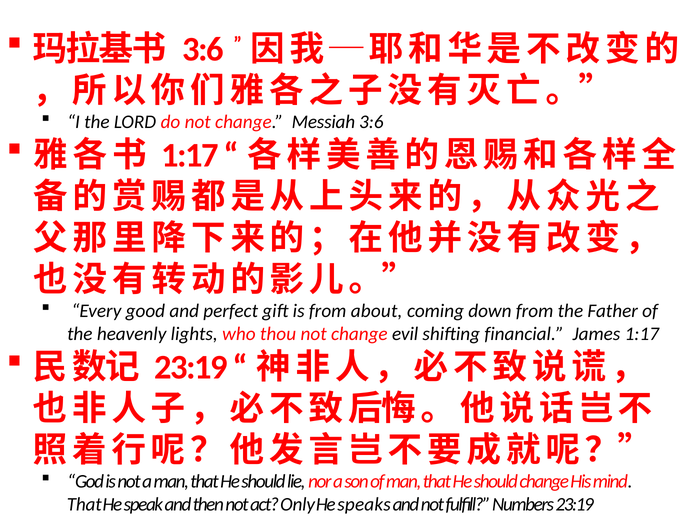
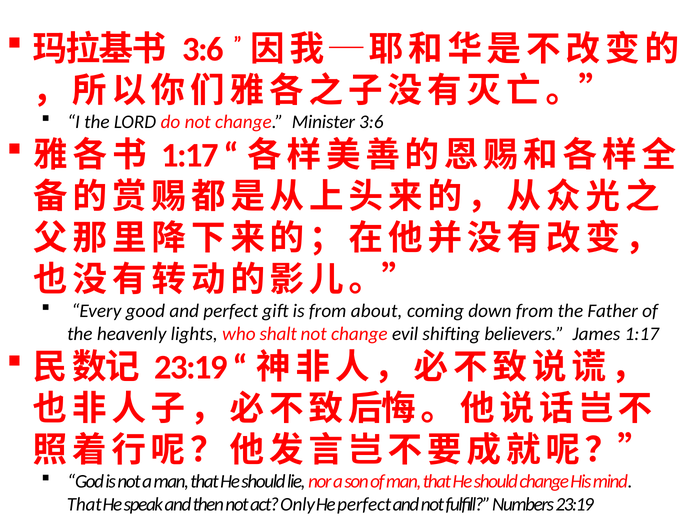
Messiah: Messiah -> Minister
thou: thou -> shalt
financial: financial -> believers
He speaks: speaks -> perfect
